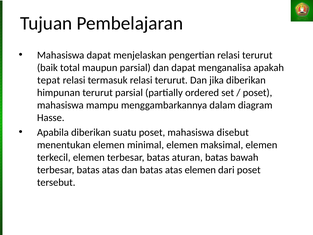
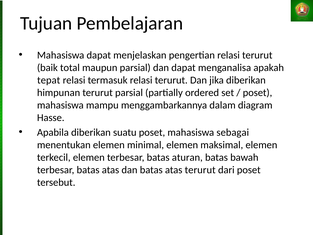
disebut: disebut -> sebagai
atas elemen: elemen -> terurut
